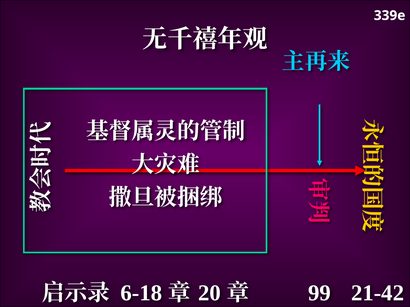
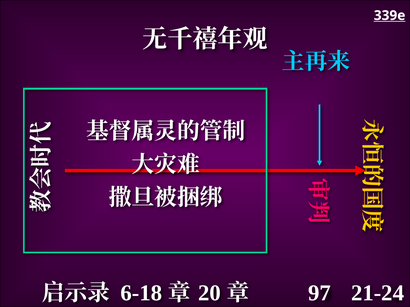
339e underline: none -> present
21-42: 21-42 -> 21-24
99: 99 -> 97
